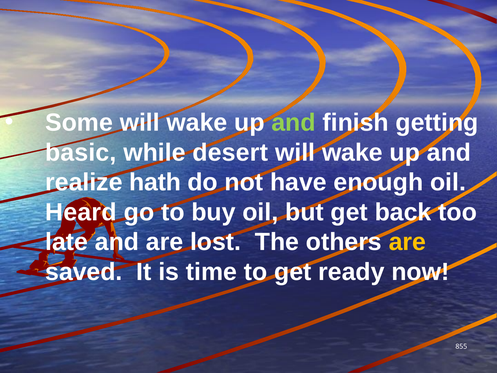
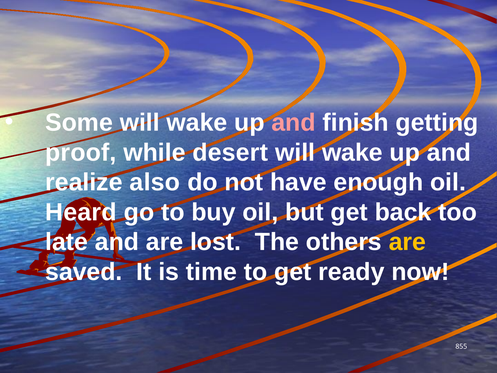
and at (294, 123) colour: light green -> pink
basic: basic -> proof
hath: hath -> also
